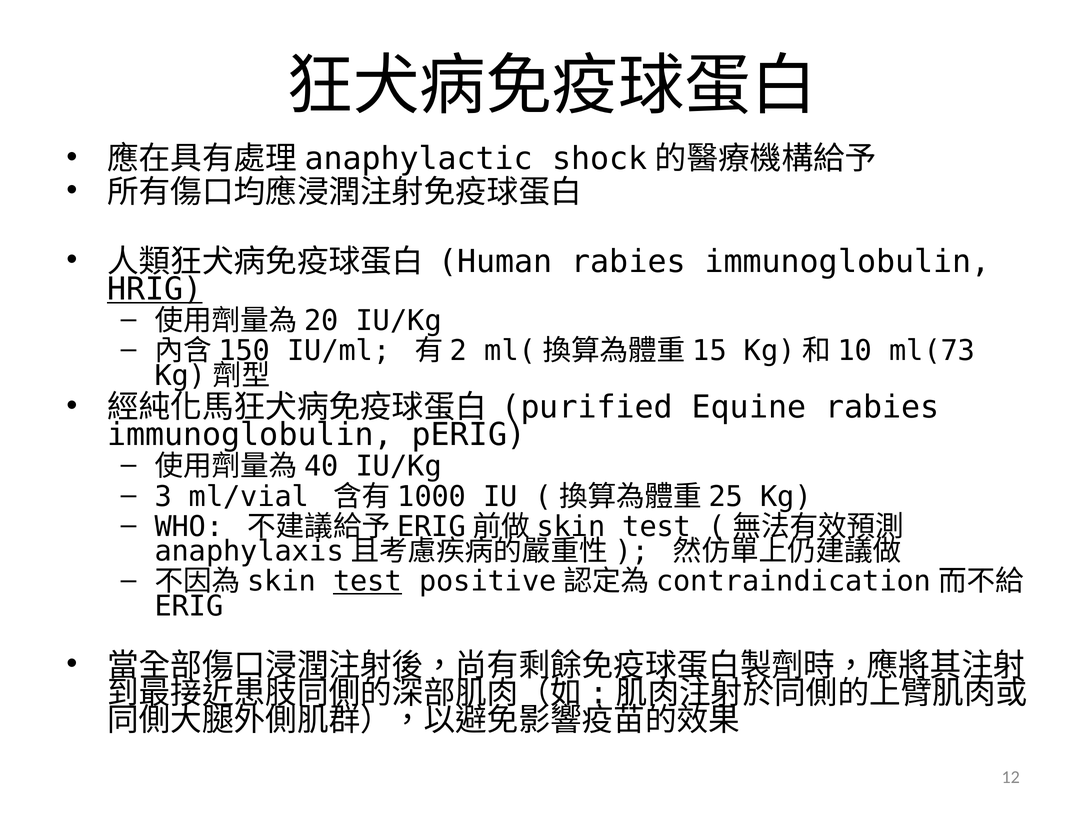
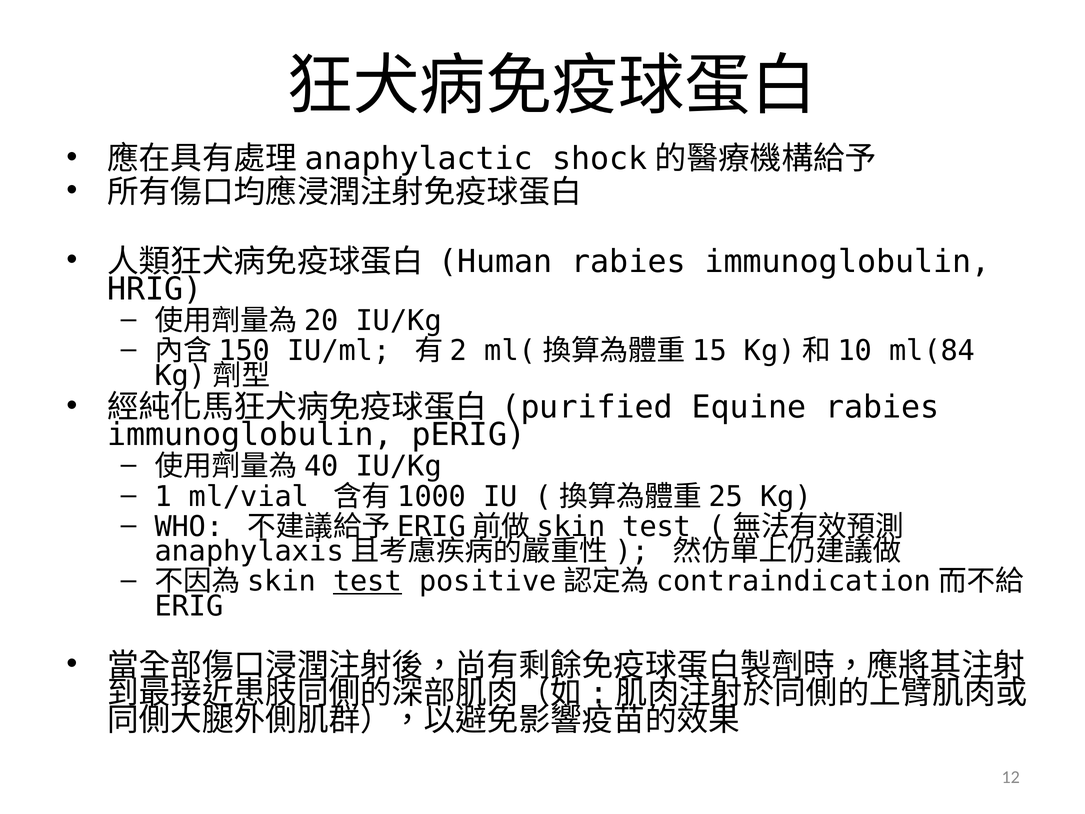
HRIG underline: present -> none
ml(73: ml(73 -> ml(84
3: 3 -> 1
